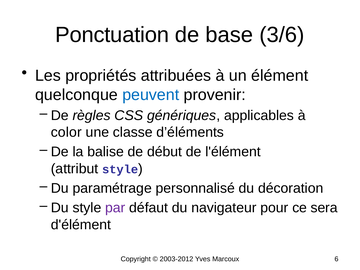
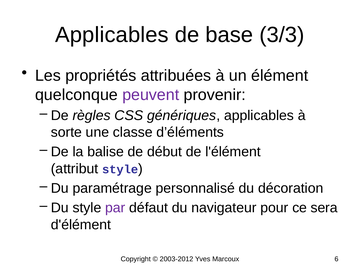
Ponctuation at (112, 35): Ponctuation -> Applicables
3/6: 3/6 -> 3/3
peuvent colour: blue -> purple
color: color -> sorte
